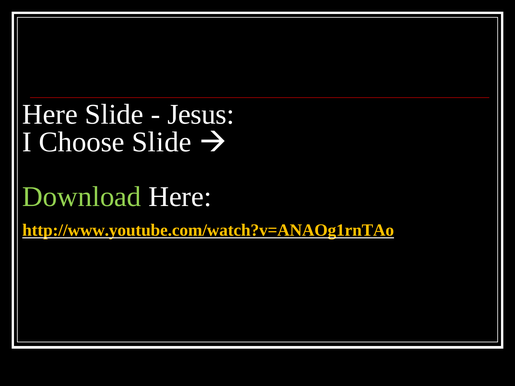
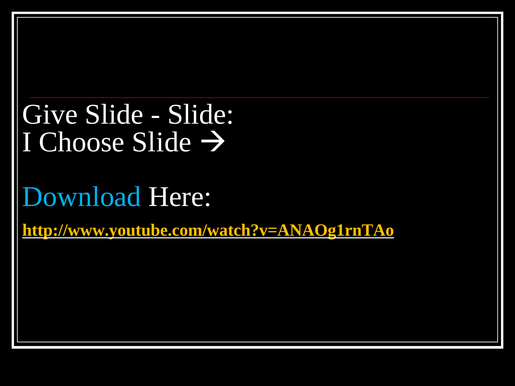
Here at (50, 115): Here -> Give
Jesus at (201, 115): Jesus -> Slide
Download colour: light green -> light blue
